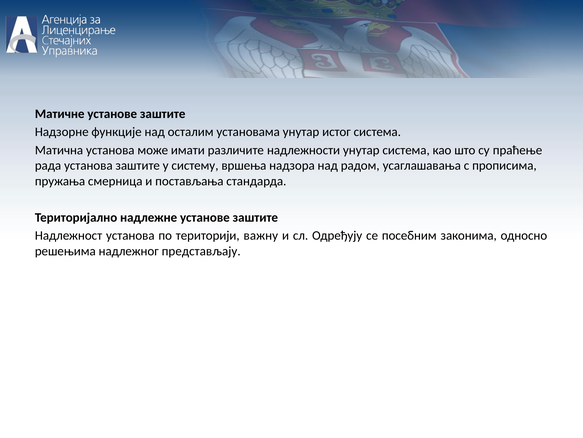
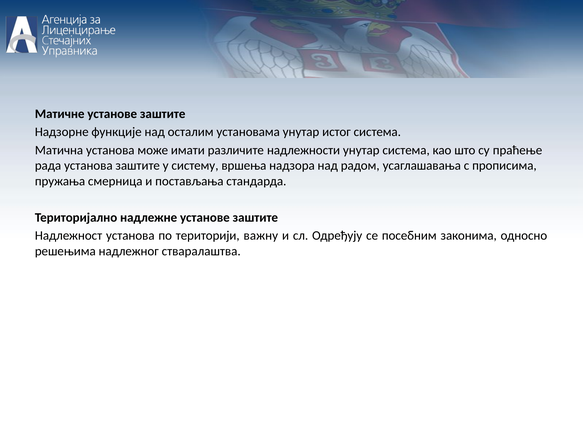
представљају: представљају -> стваралаштва
